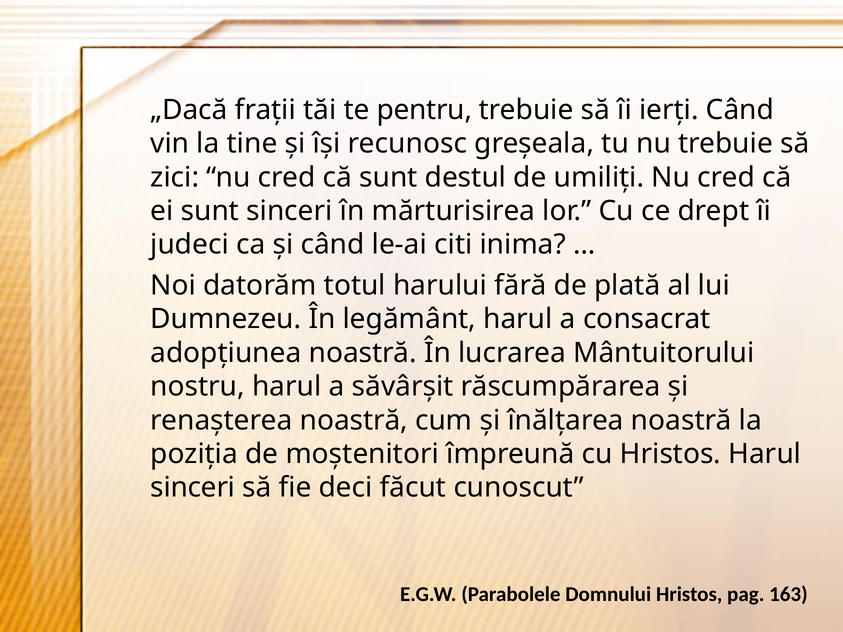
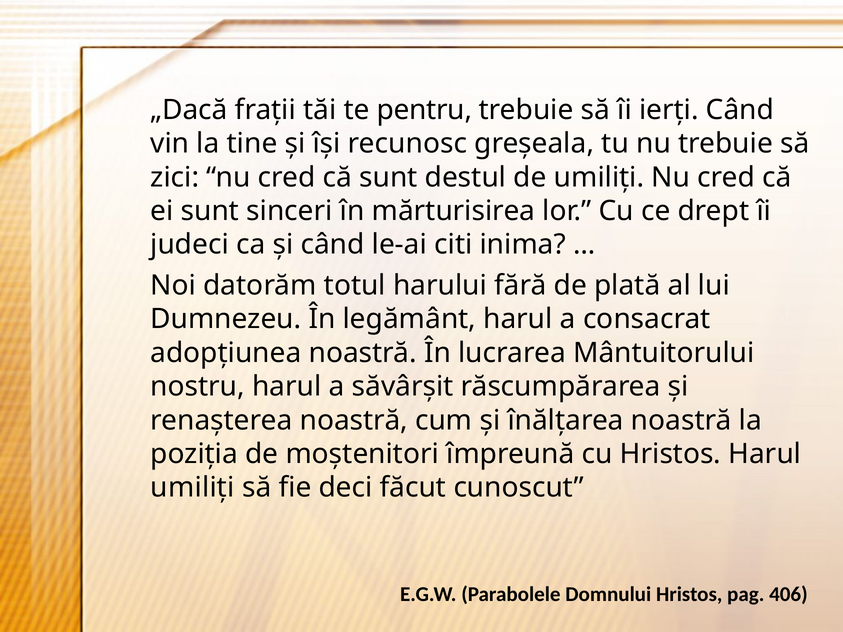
sinceri at (193, 488): sinceri -> umiliţi
163: 163 -> 406
